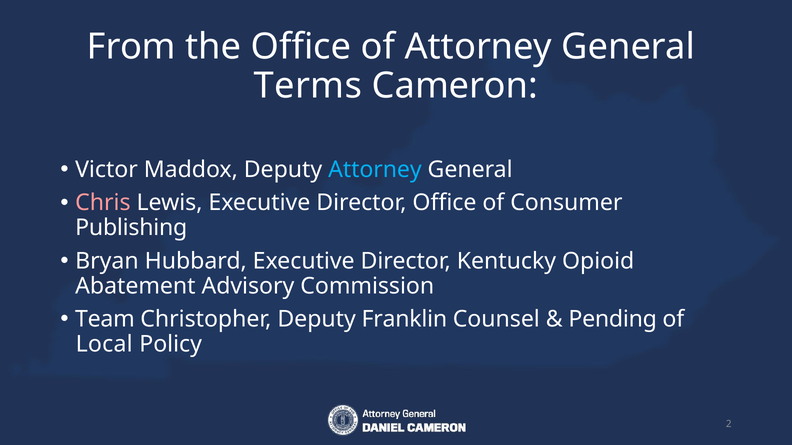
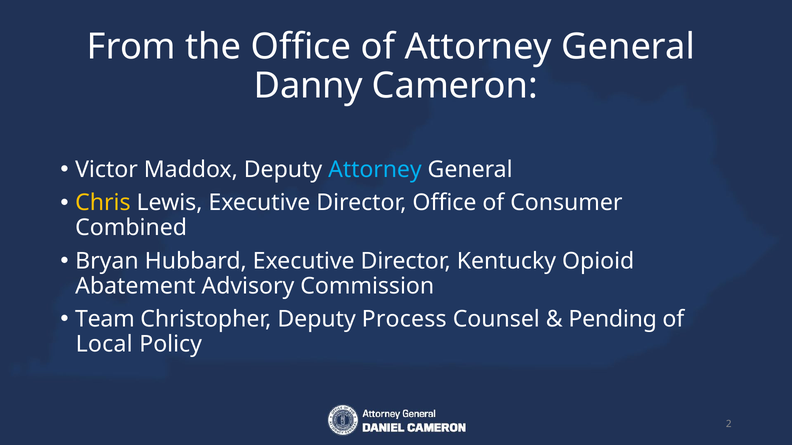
Terms: Terms -> Danny
Chris colour: pink -> yellow
Publishing: Publishing -> Combined
Franklin: Franklin -> Process
